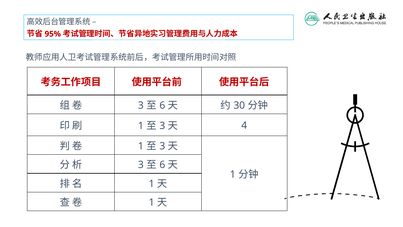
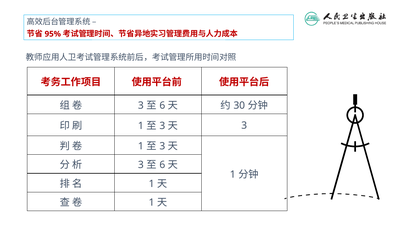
4 at (244, 125): 4 -> 3
